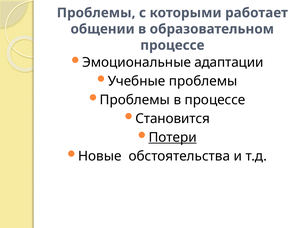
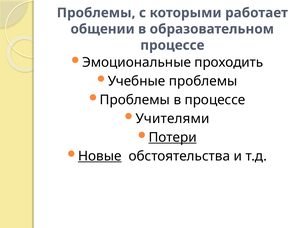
адаптации: адаптации -> проходить
Становится: Становится -> Учителями
Новые underline: none -> present
